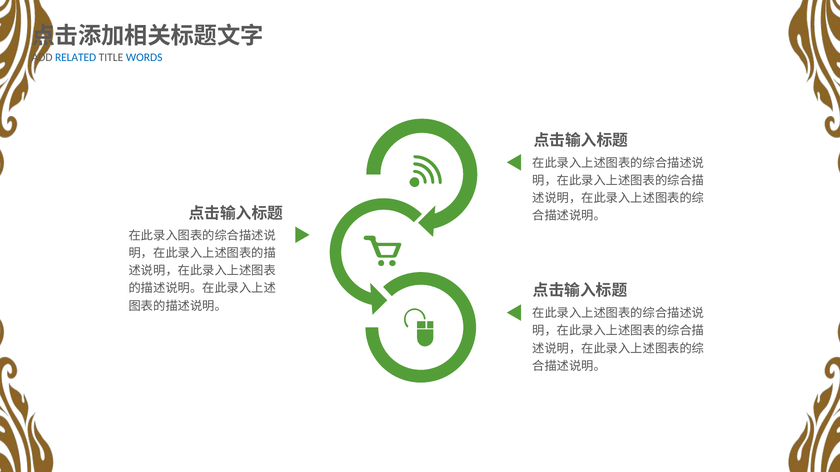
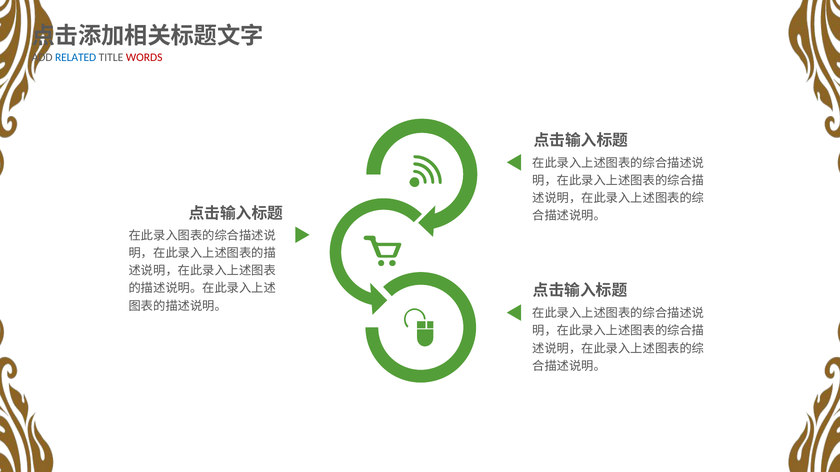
WORDS colour: blue -> red
